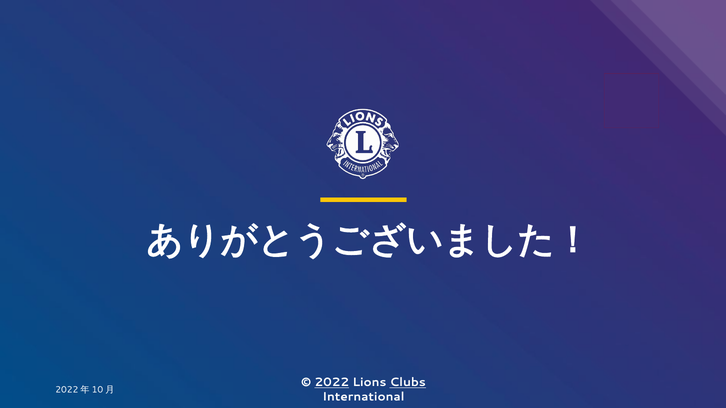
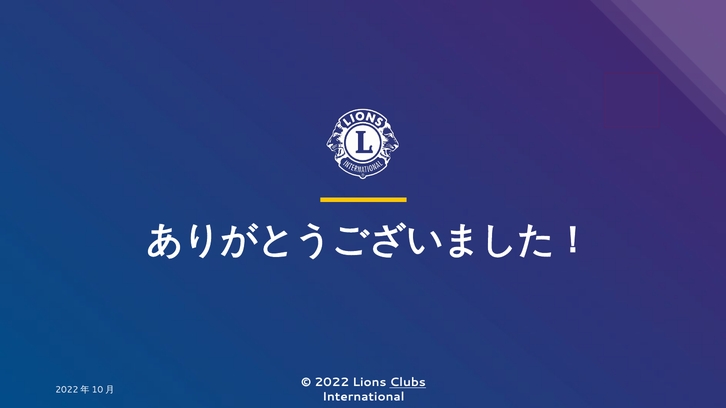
2022 underline: present -> none
